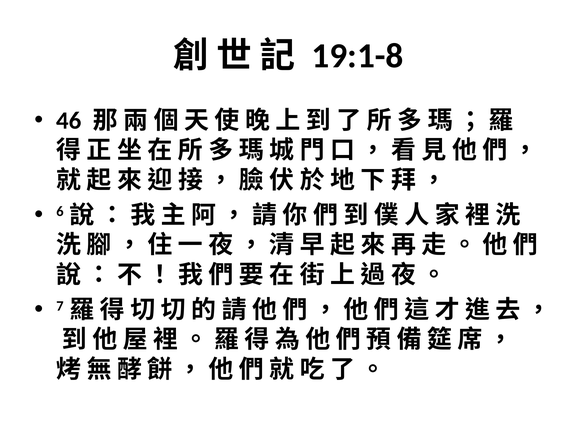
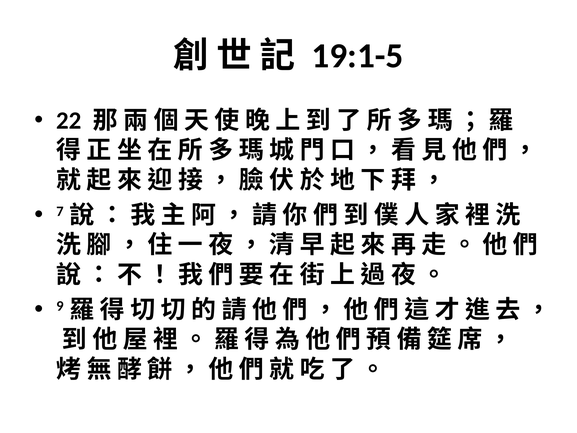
19:1-8: 19:1-8 -> 19:1-5
46: 46 -> 22
6: 6 -> 7
7: 7 -> 9
